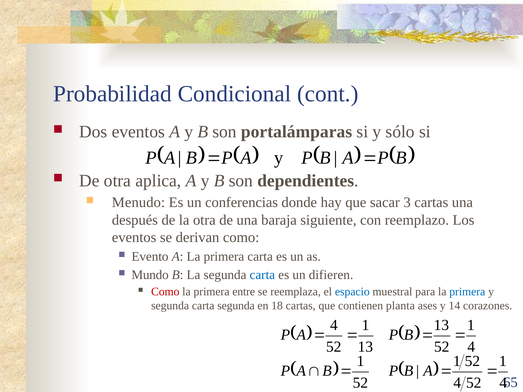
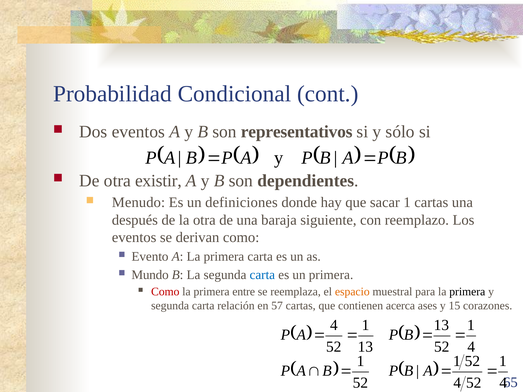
portalámparas: portalámparas -> representativos
aplica: aplica -> existir
conferencias: conferencias -> definiciones
sacar 3: 3 -> 1
un difieren: difieren -> primera
espacio colour: blue -> orange
primera at (467, 292) colour: blue -> black
carta segunda: segunda -> relación
18: 18 -> 57
planta: planta -> acerca
14: 14 -> 15
